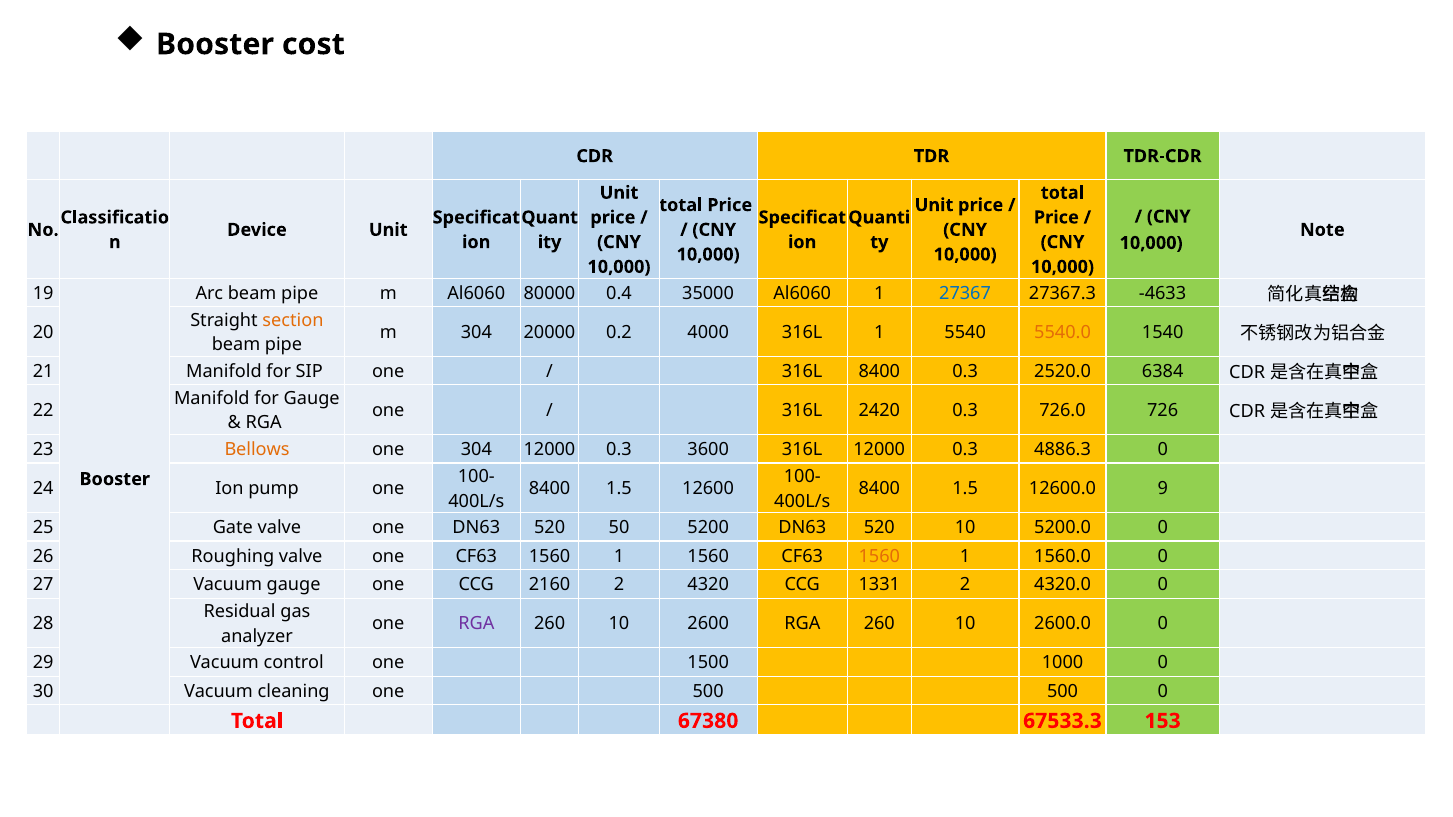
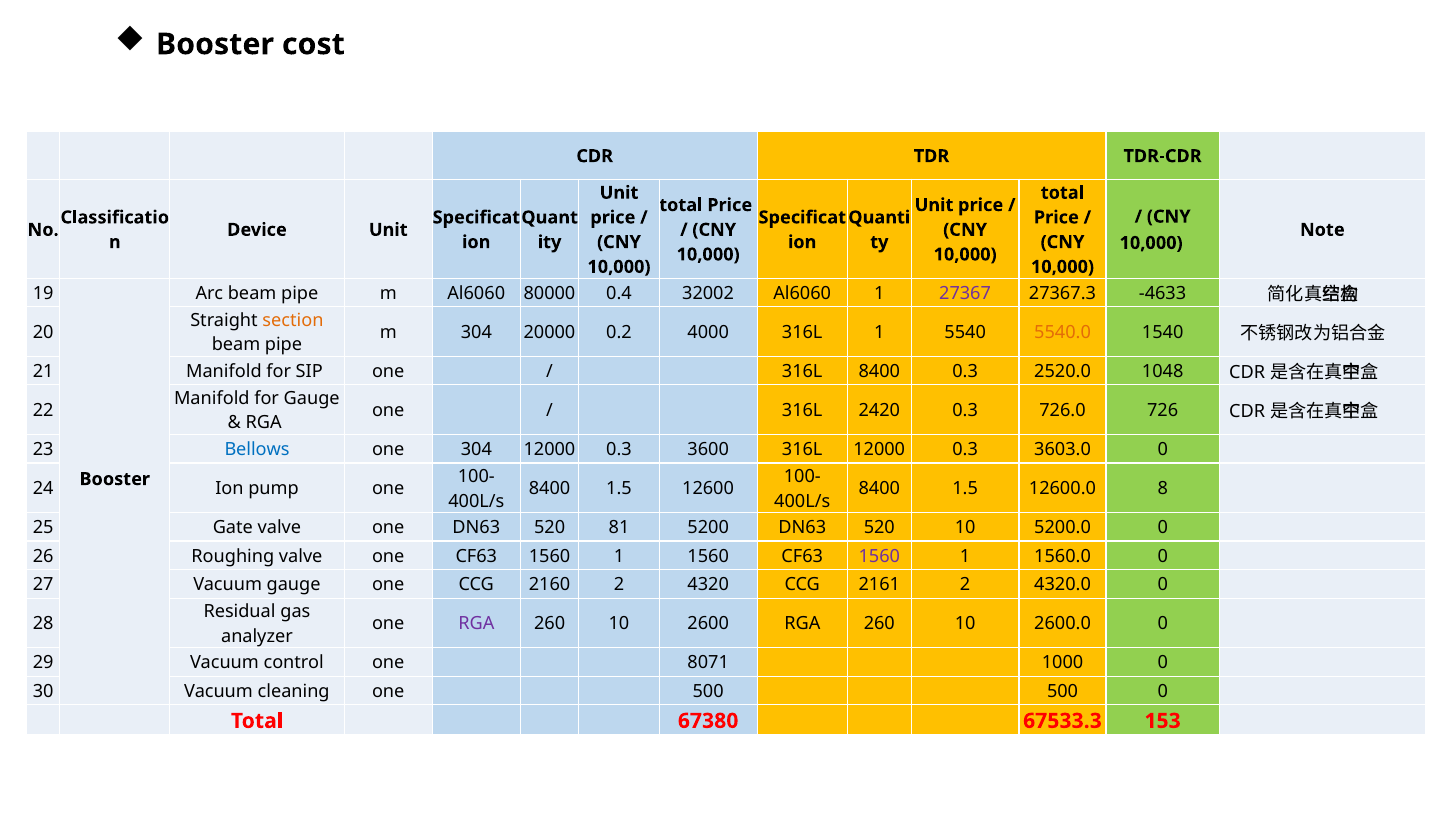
35000: 35000 -> 32002
27367 colour: blue -> purple
6384: 6384 -> 1048
Bellows colour: orange -> blue
4886.3: 4886.3 -> 3603.0
9: 9 -> 8
50: 50 -> 81
1560 at (879, 557) colour: orange -> purple
1331: 1331 -> 2161
1500: 1500 -> 8071
